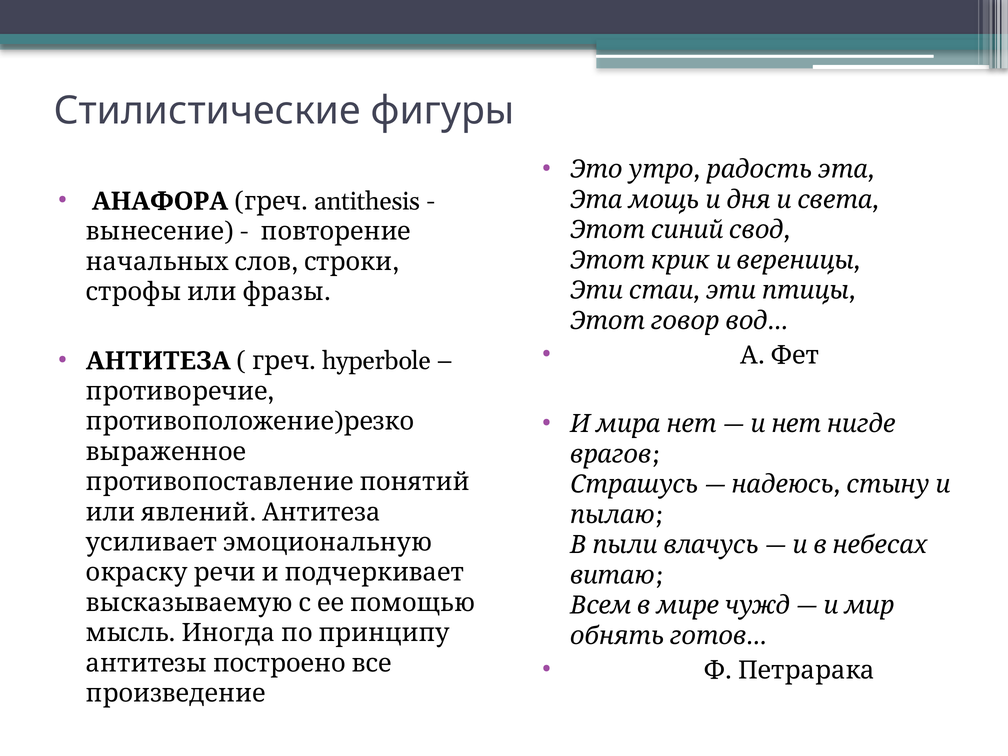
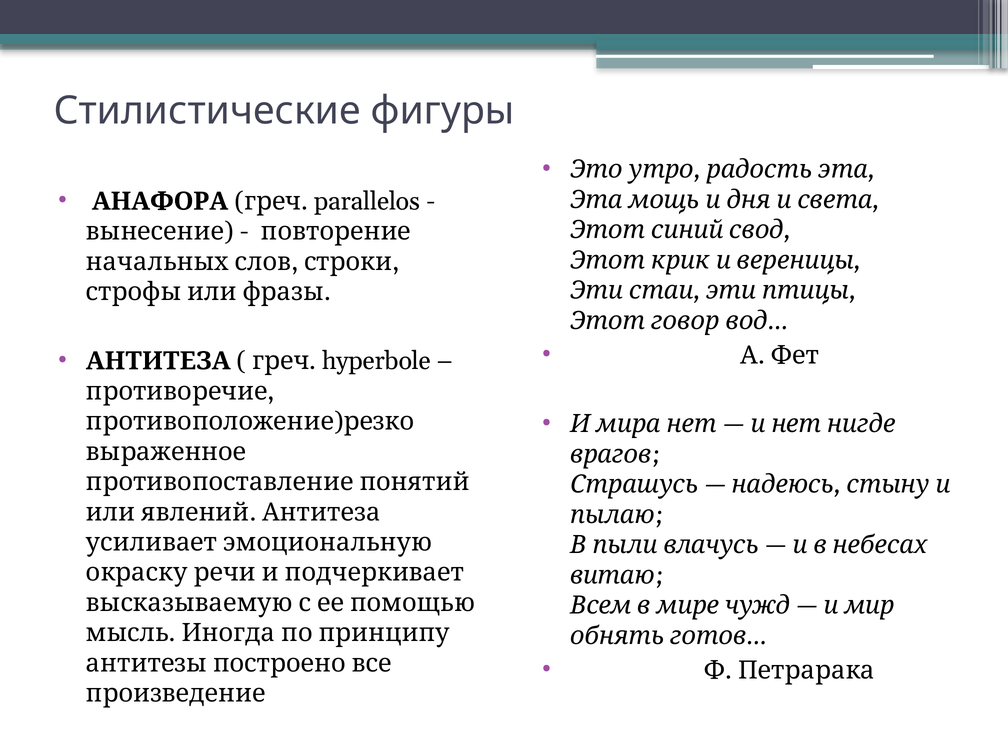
antithesis: antithesis -> parallelos
